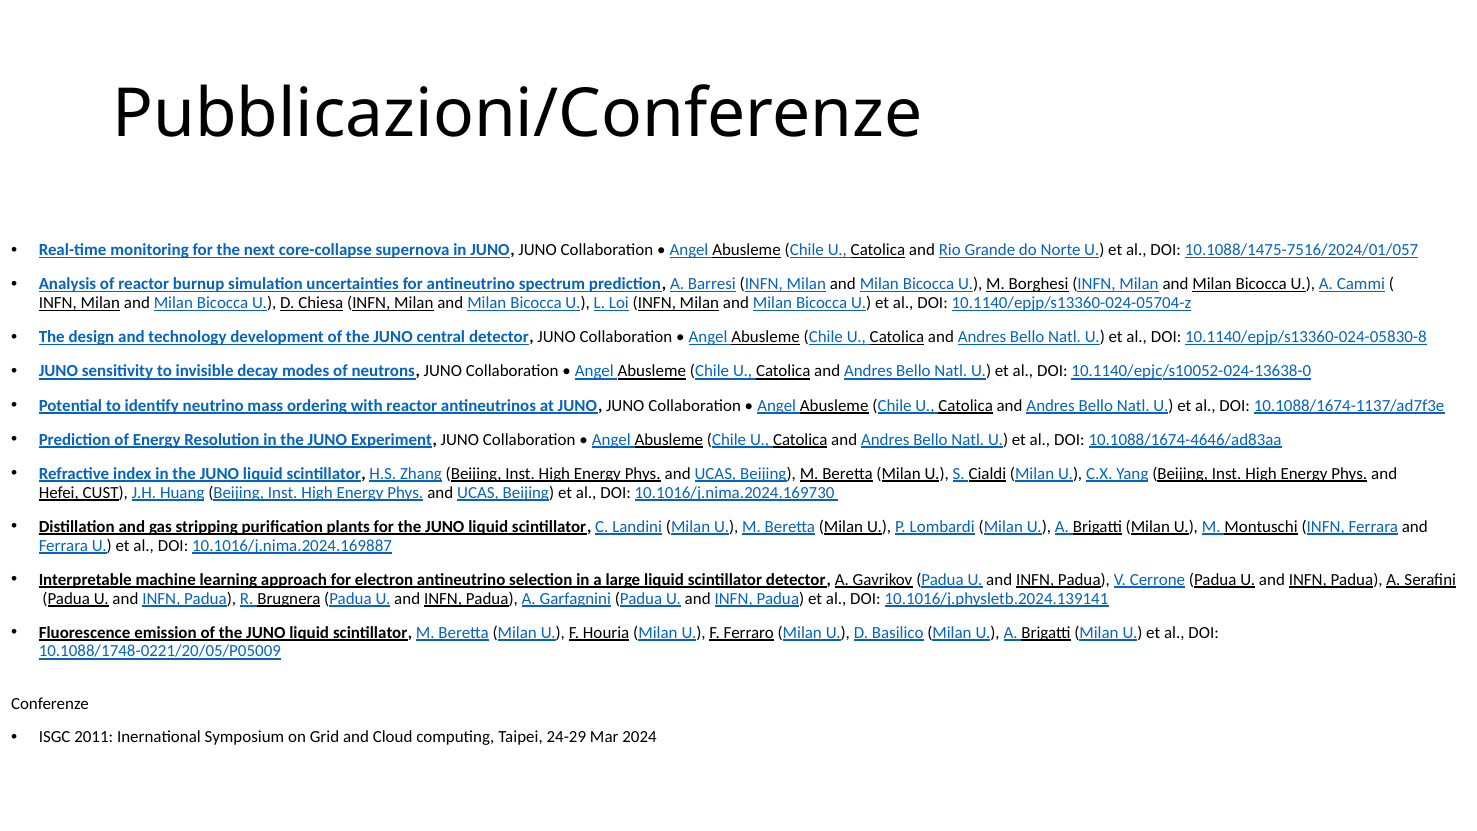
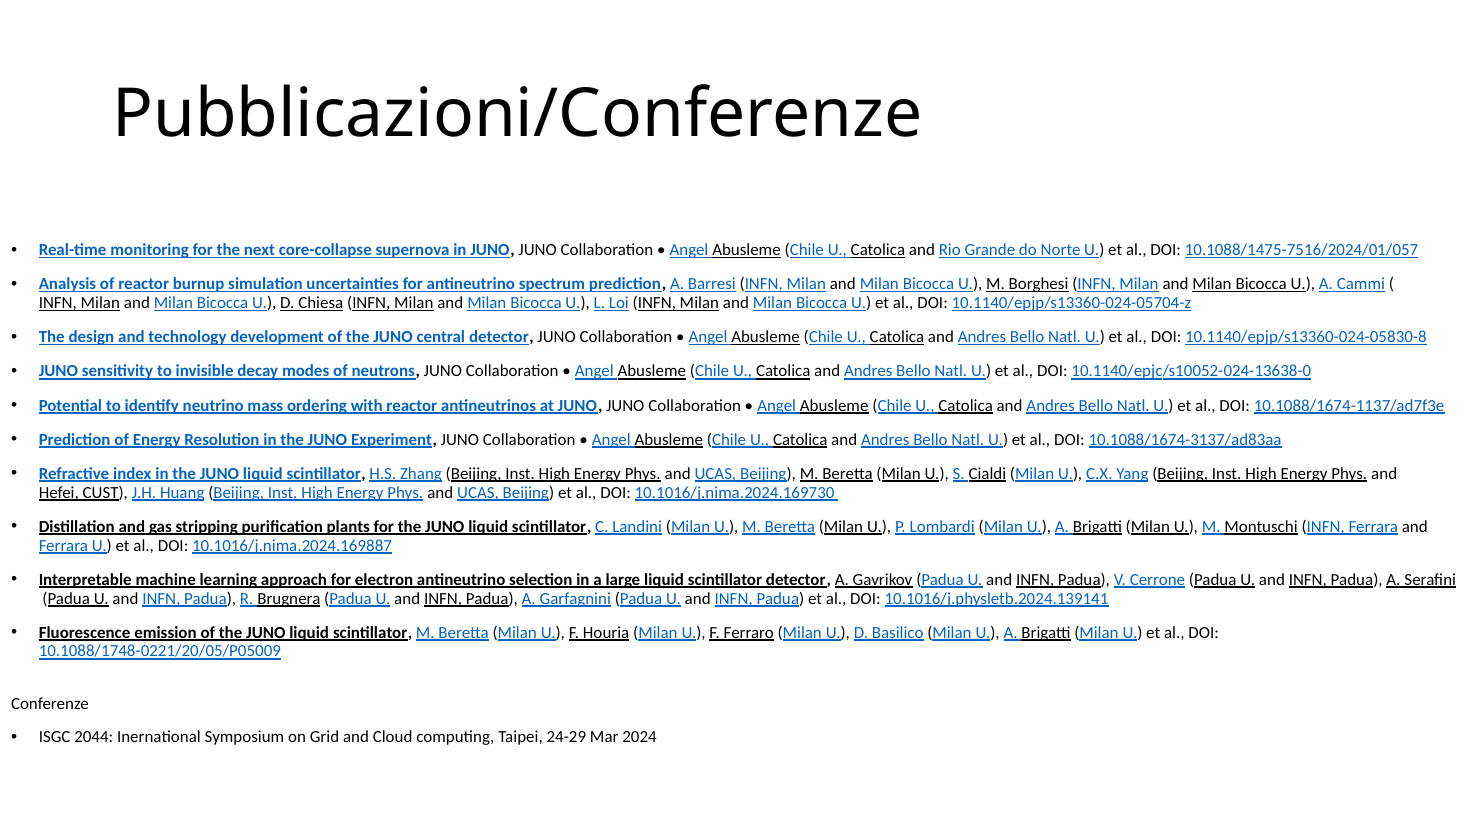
10.1088/1674-4646/ad83aa: 10.1088/1674-4646/ad83aa -> 10.1088/1674-3137/ad83aa
2011: 2011 -> 2044
